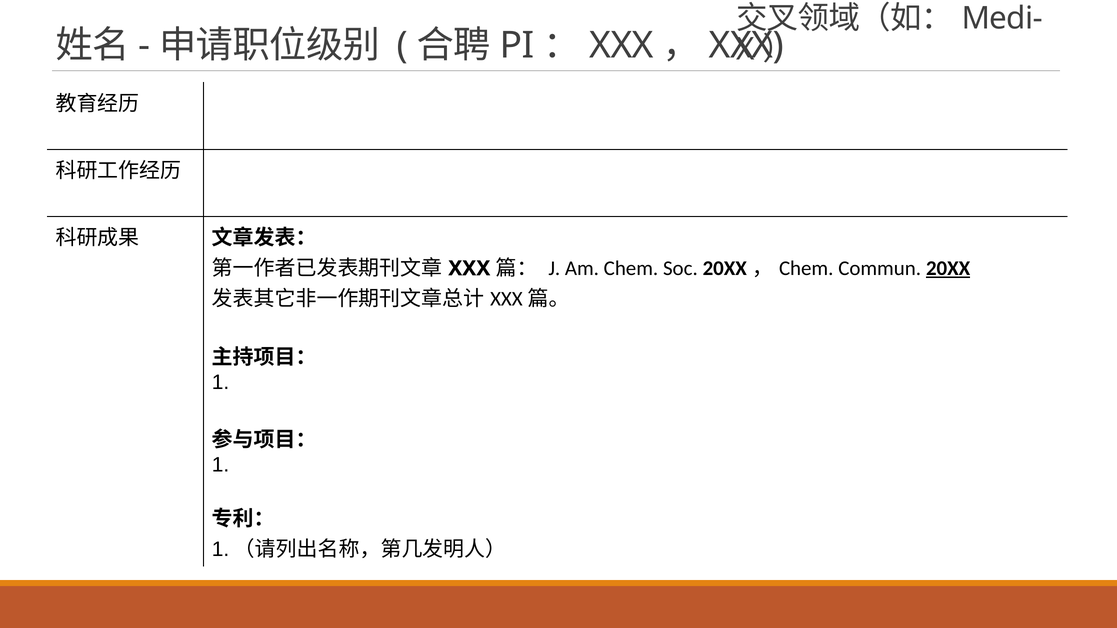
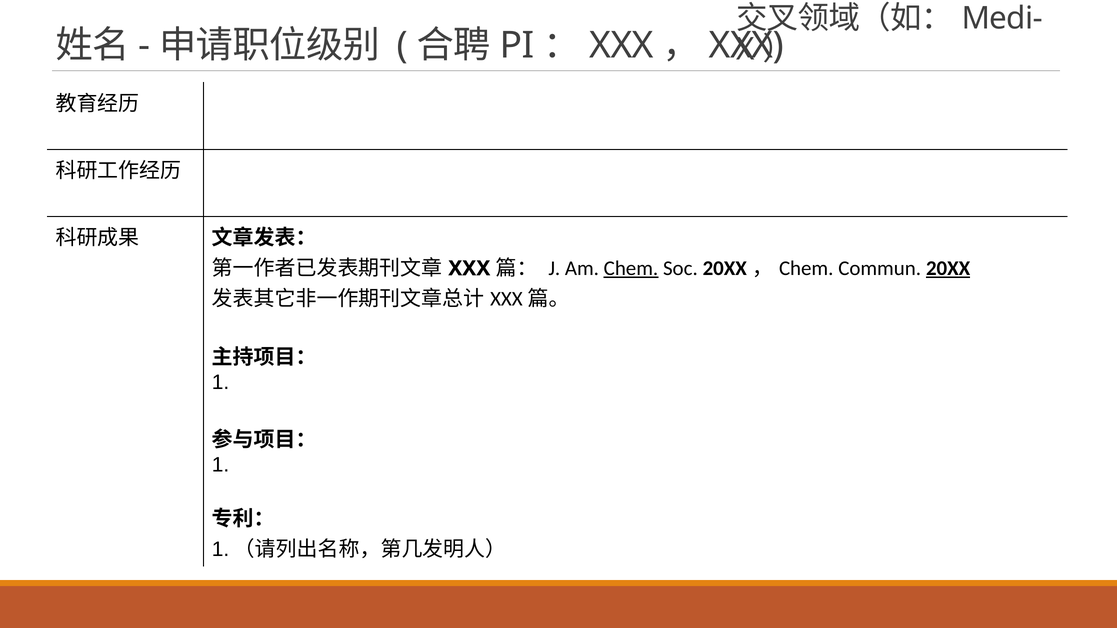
Chem at (631, 268) underline: none -> present
